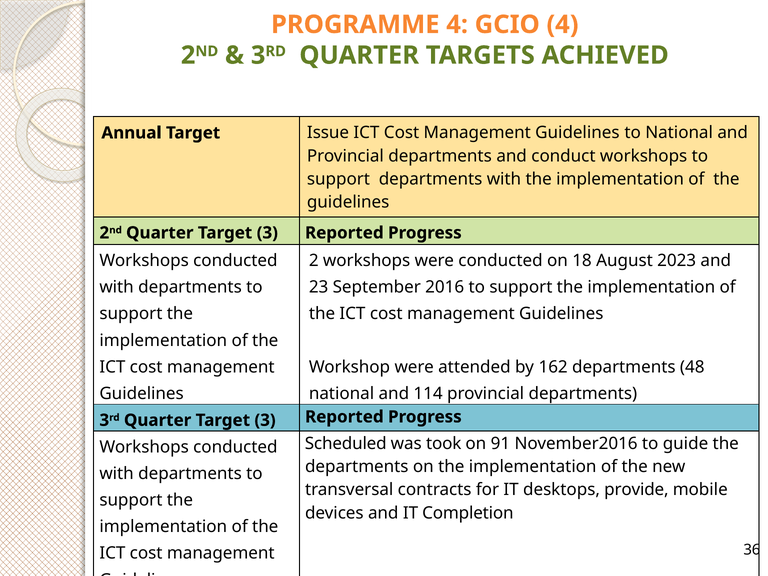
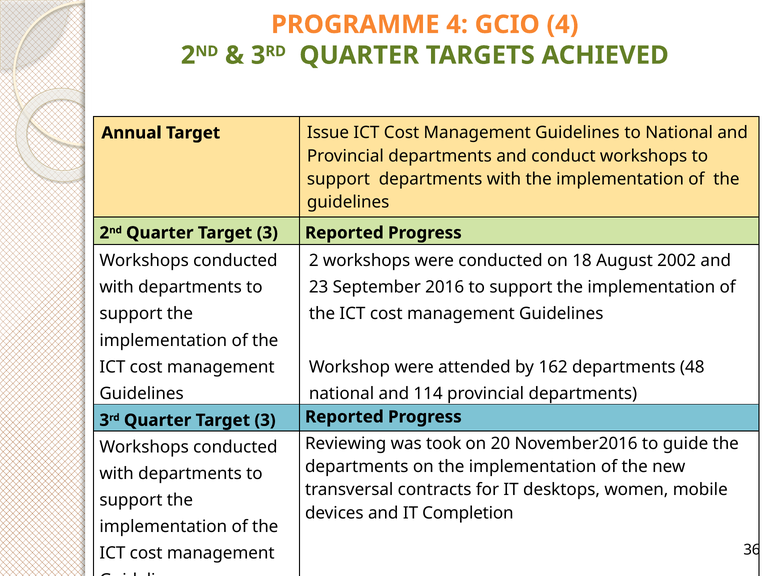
2023: 2023 -> 2002
Scheduled: Scheduled -> Reviewing
91: 91 -> 20
provide: provide -> women
